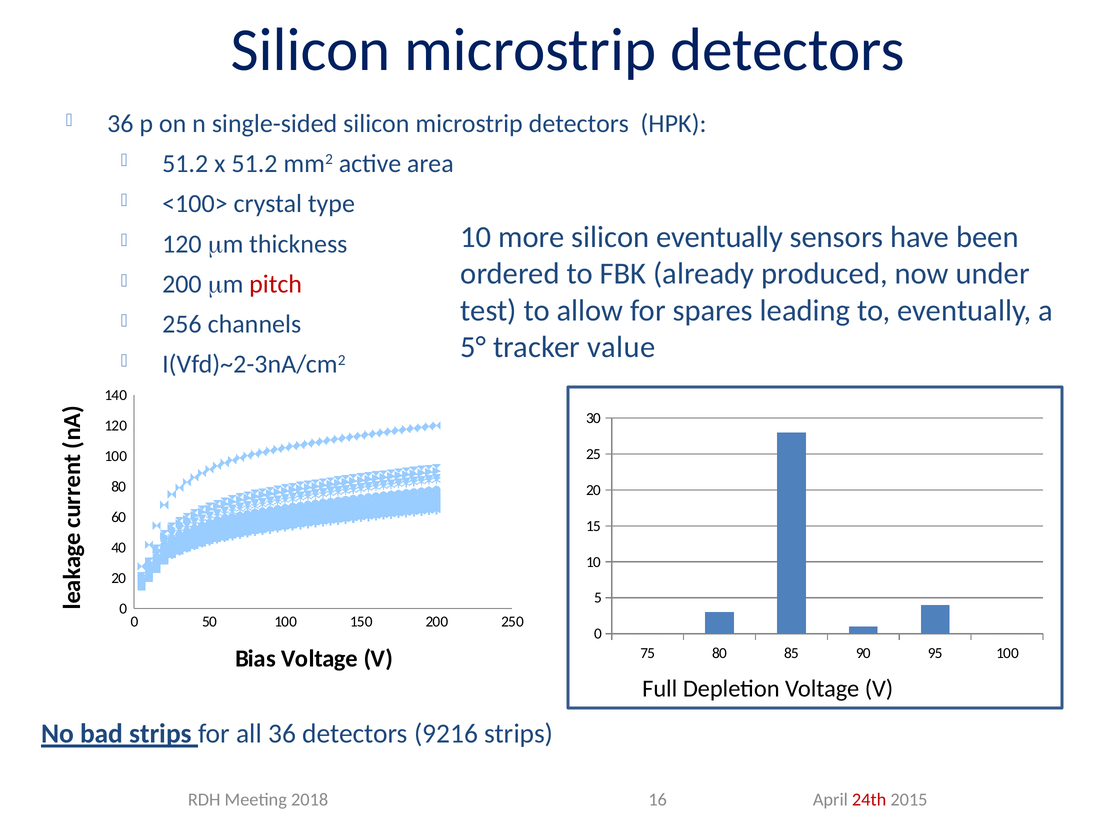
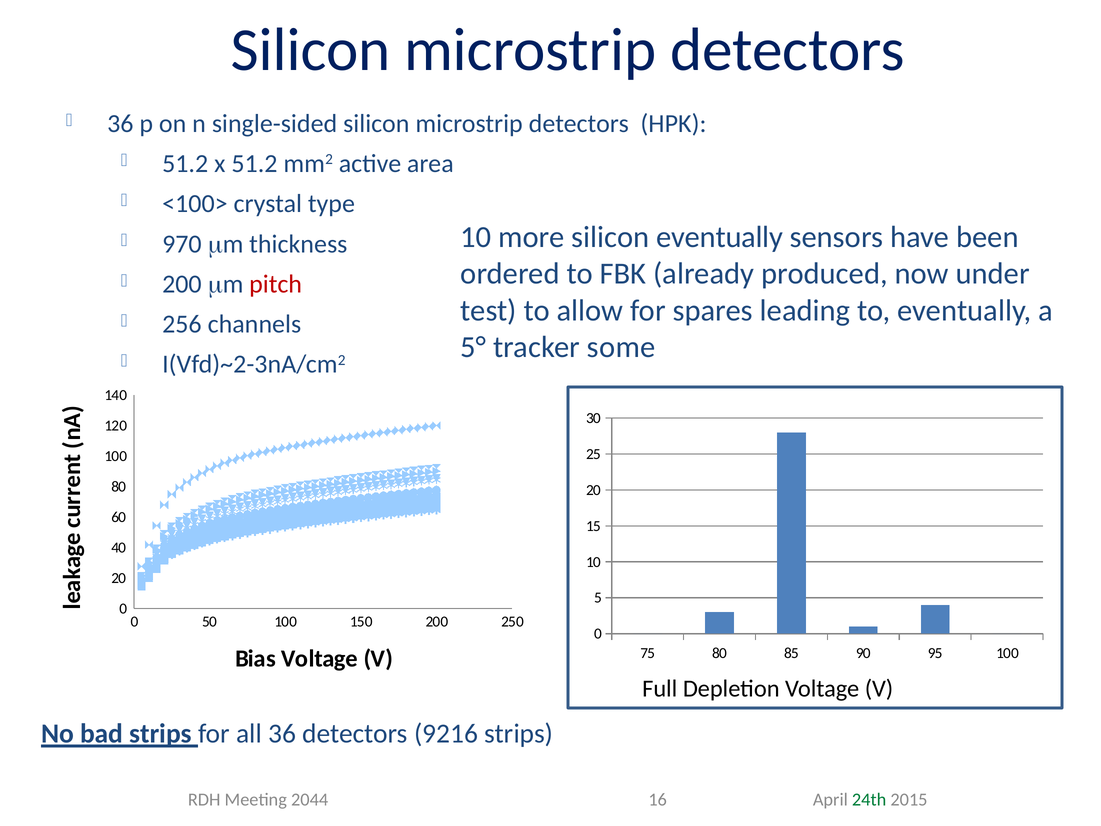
120 at (182, 244): 120 -> 970
value: value -> some
2018: 2018 -> 2044
24th colour: red -> green
